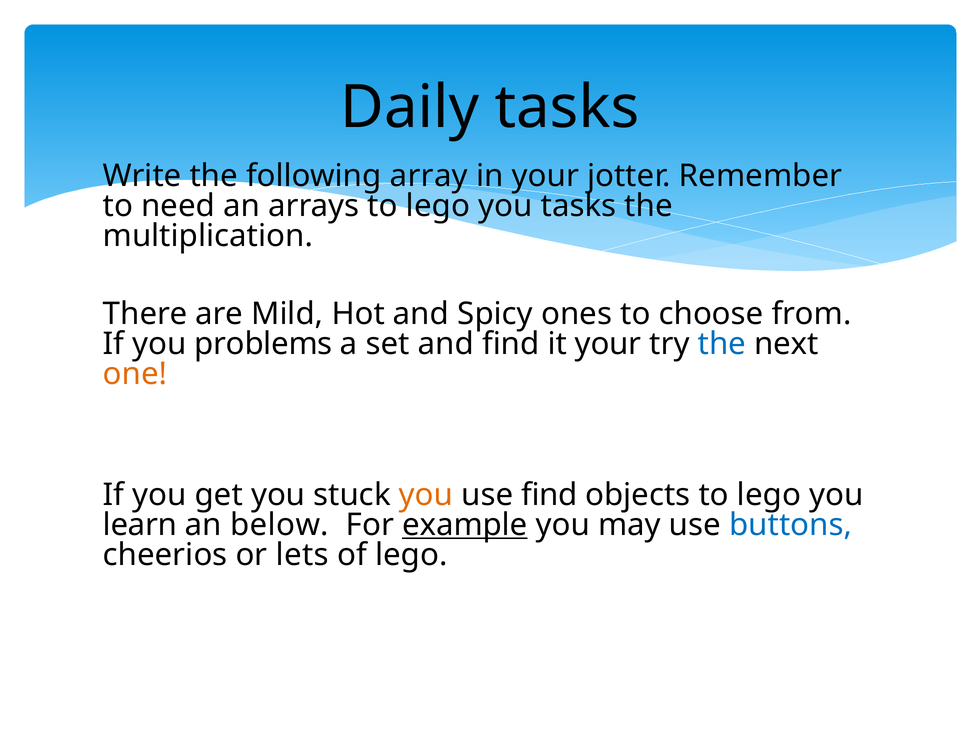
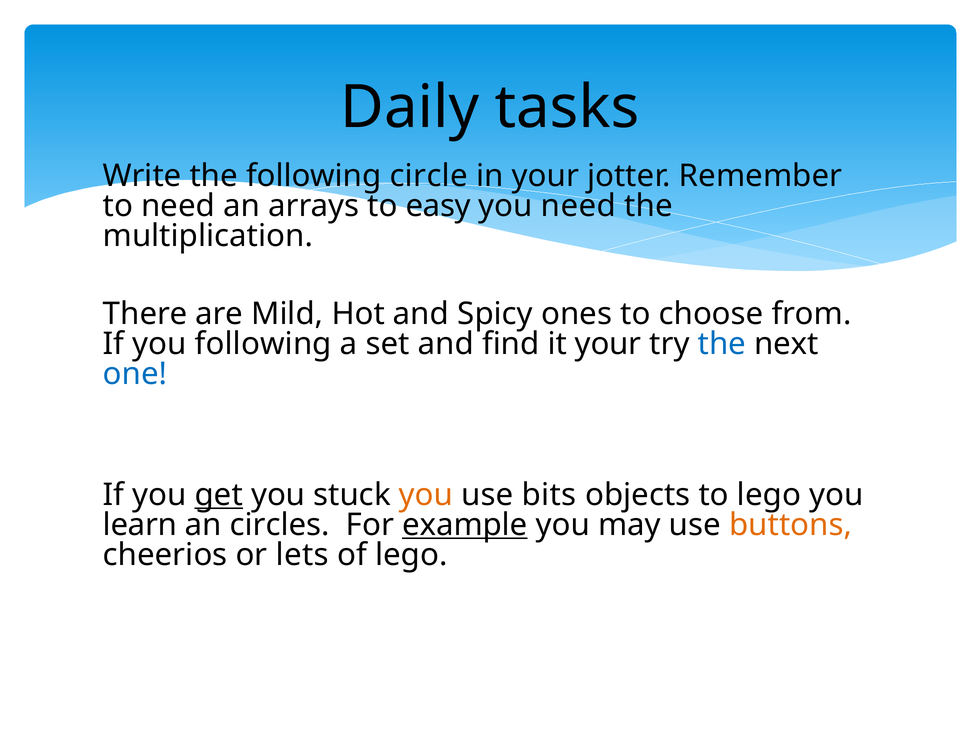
array: array -> circle
arrays to lego: lego -> easy
you tasks: tasks -> need
you problems: problems -> following
one colour: orange -> blue
get underline: none -> present
use find: find -> bits
below: below -> circles
buttons colour: blue -> orange
